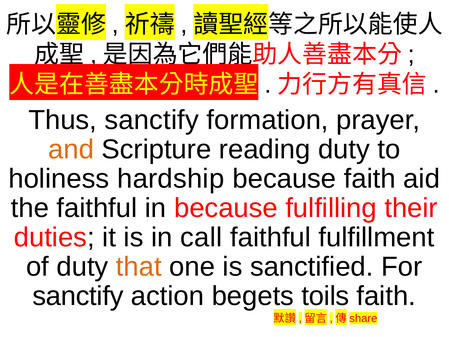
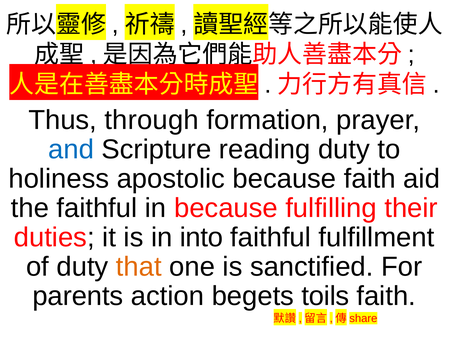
Thus sanctify: sanctify -> through
and colour: orange -> blue
hardship: hardship -> apostolic
call: call -> into
sanctify at (78, 296): sanctify -> parents
